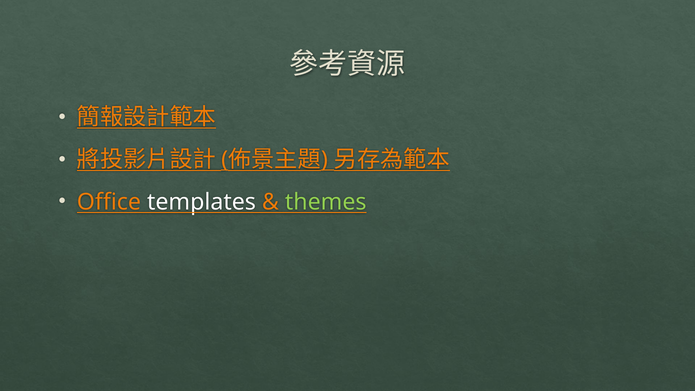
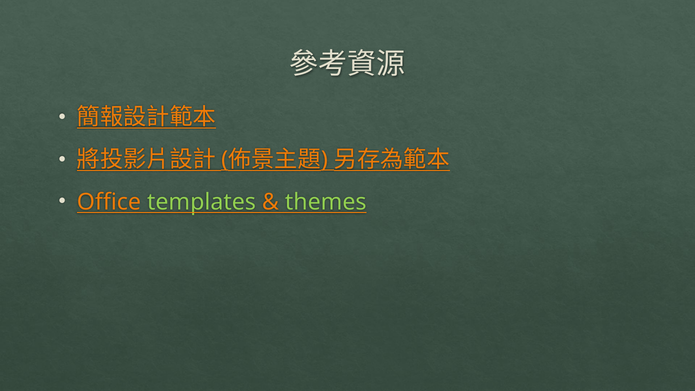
templates colour: white -> light green
